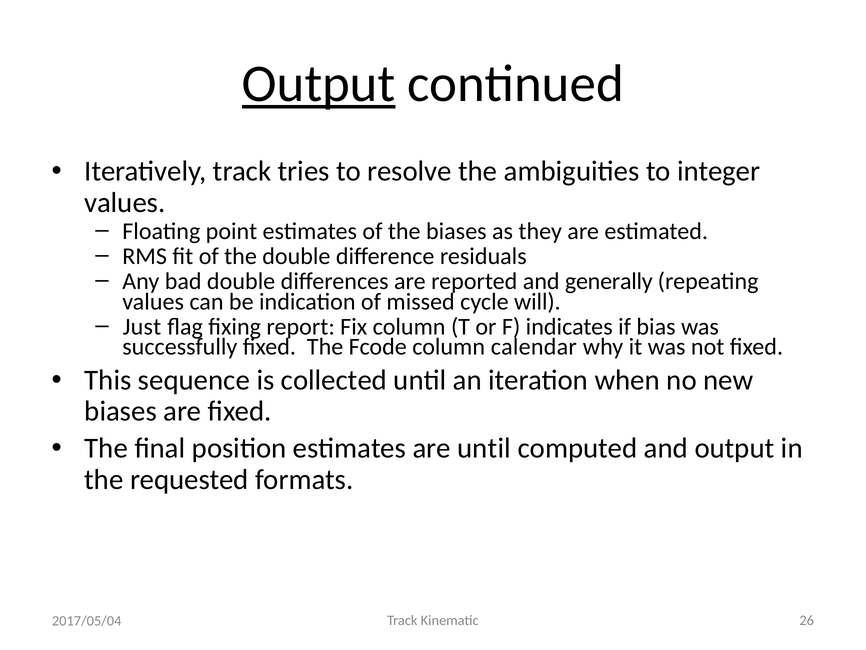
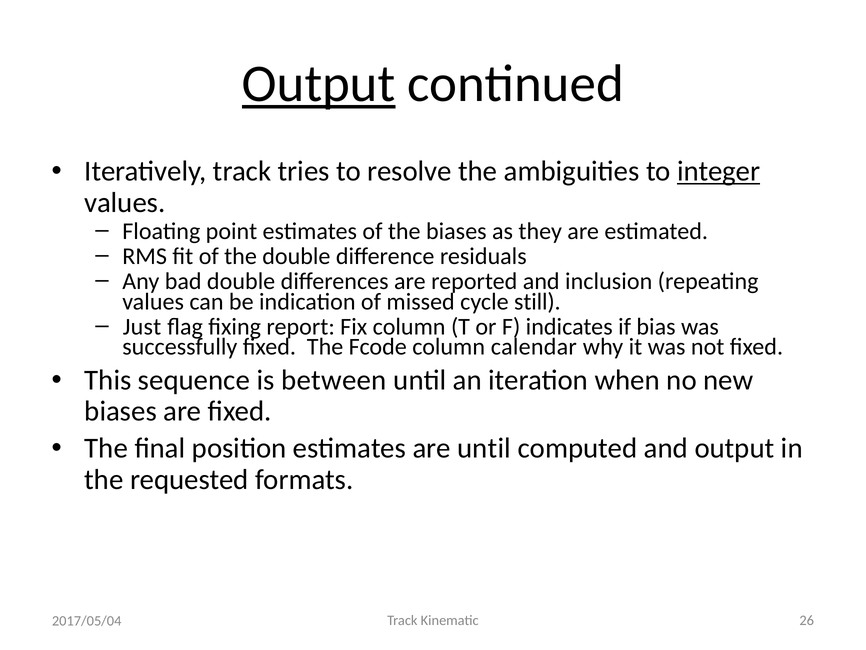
integer underline: none -> present
generally: generally -> inclusion
will: will -> still
collected: collected -> between
